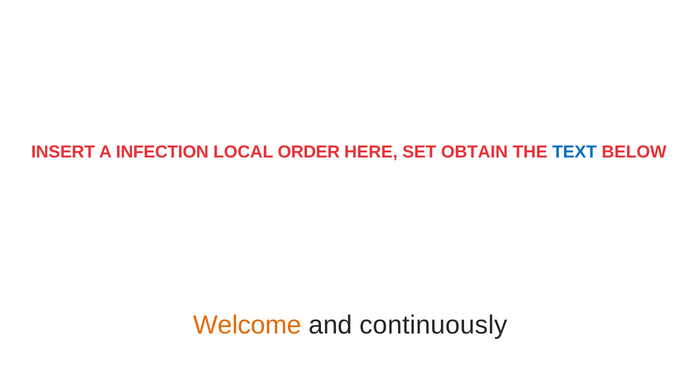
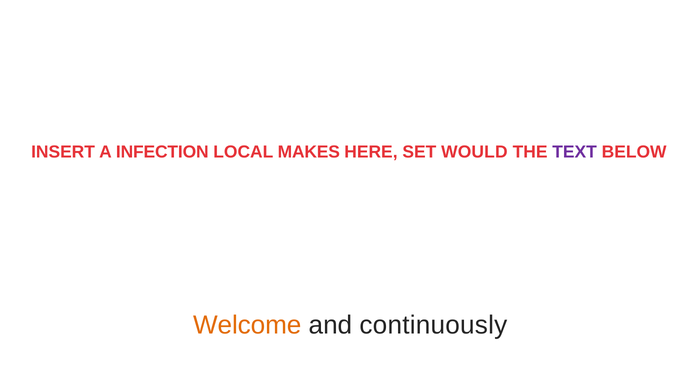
ORDER: ORDER -> MAKES
OBTAIN: OBTAIN -> WOULD
TEXT colour: blue -> purple
